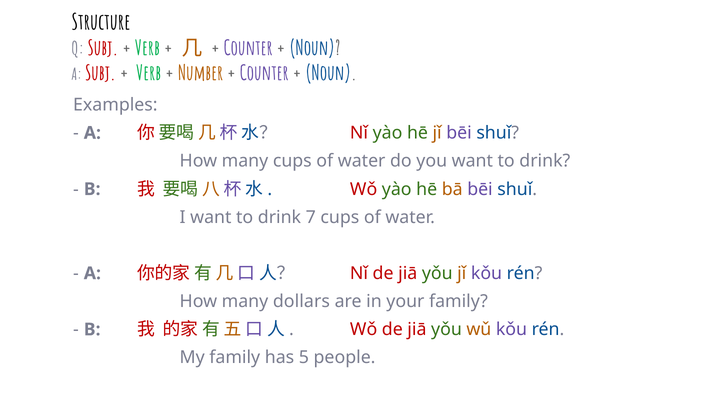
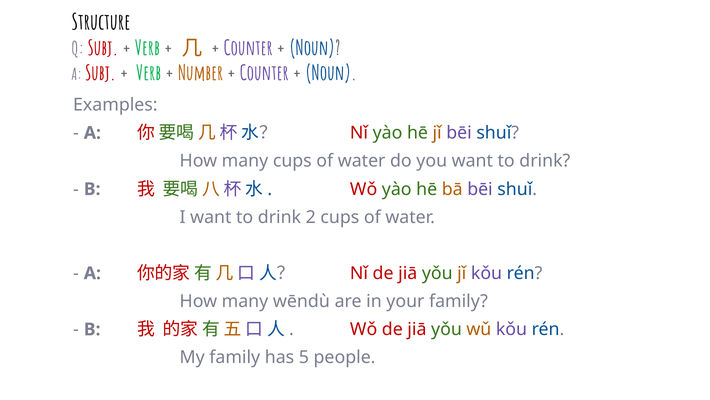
7: 7 -> 2
dollars: dollars -> wēndù
